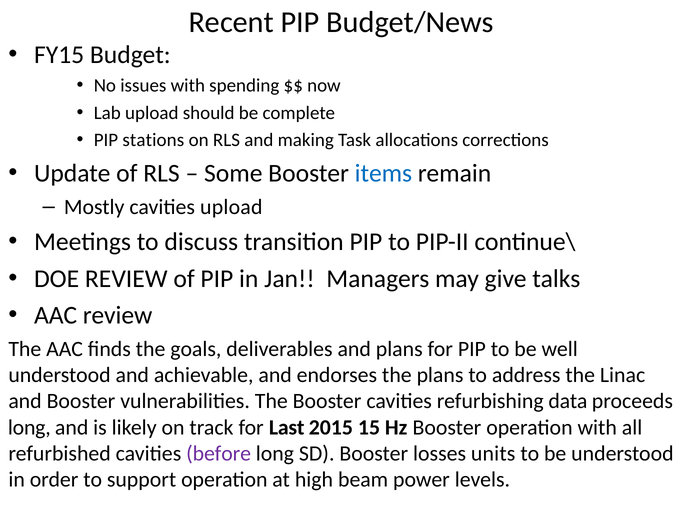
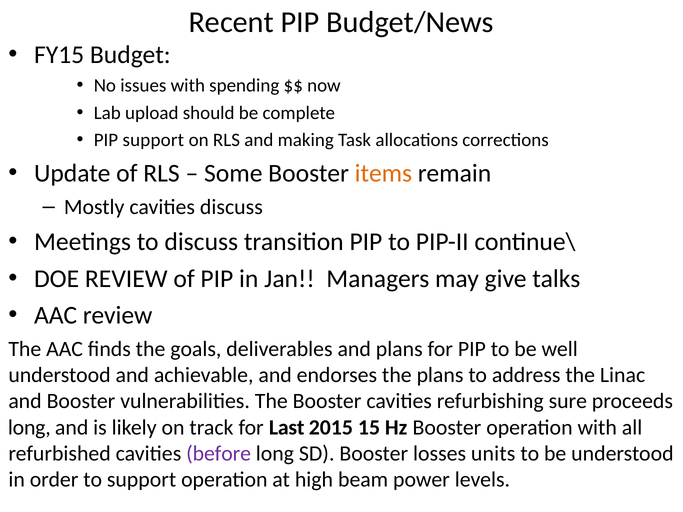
PIP stations: stations -> support
items colour: blue -> orange
cavities upload: upload -> discuss
data: data -> sure
